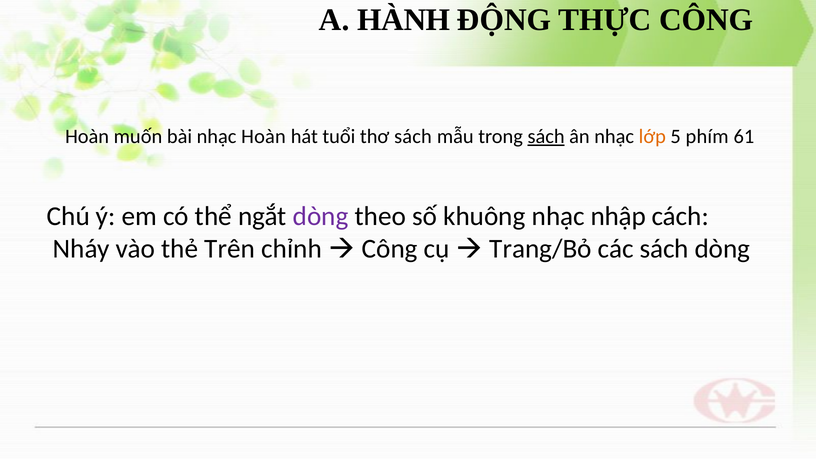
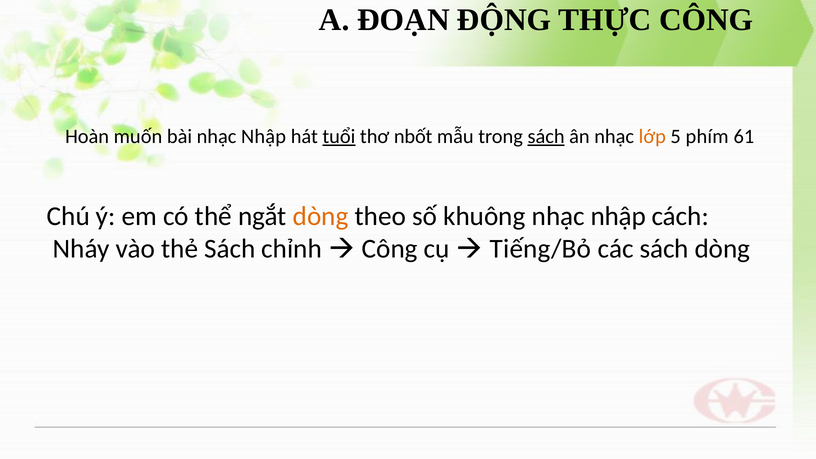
HÀNH: HÀNH -> ĐOẠN
bài nhạc Hoàn: Hoàn -> Nhập
tuổi underline: none -> present
thơ sách: sách -> nbốt
dòng at (321, 216) colour: purple -> orange
thẻ Trên: Trên -> Sách
Trang/Bỏ: Trang/Bỏ -> Tiếng/Bỏ
